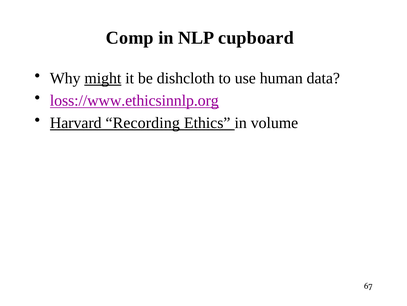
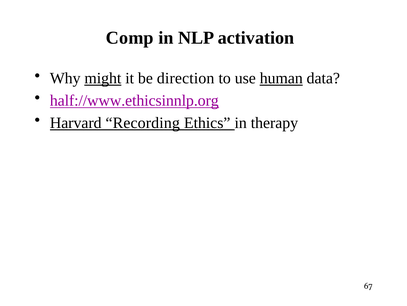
cupboard: cupboard -> activation
dishcloth: dishcloth -> direction
human underline: none -> present
loss://www.ethicsinnlp.org: loss://www.ethicsinnlp.org -> half://www.ethicsinnlp.org
volume: volume -> therapy
